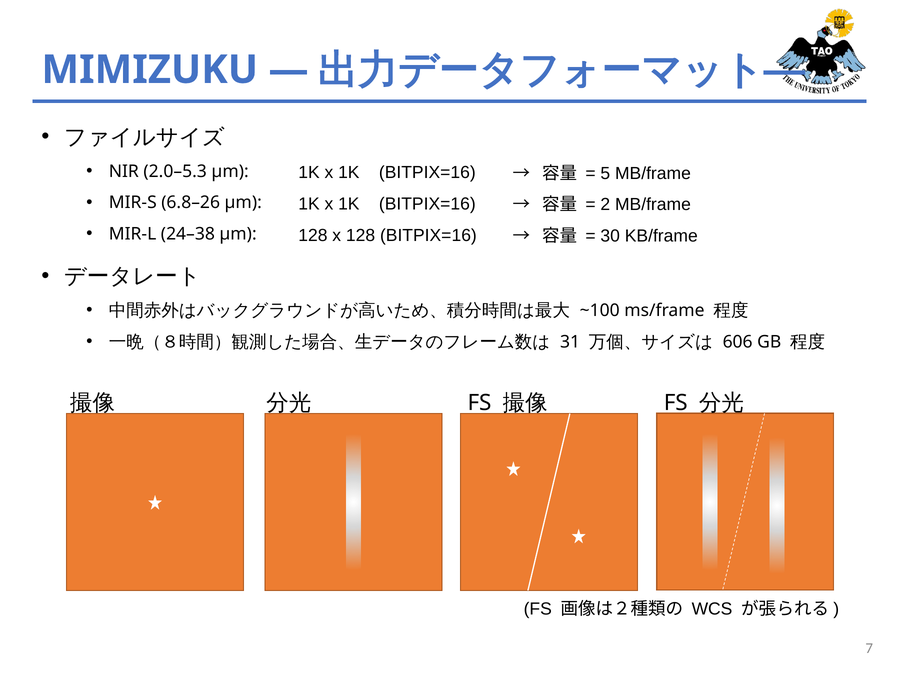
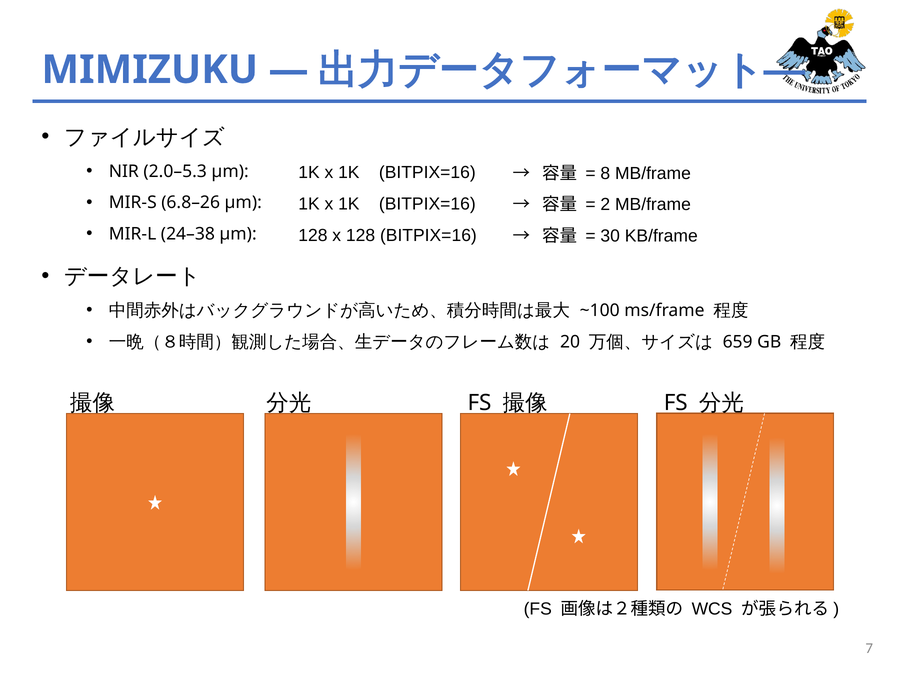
5: 5 -> 8
31: 31 -> 20
606: 606 -> 659
